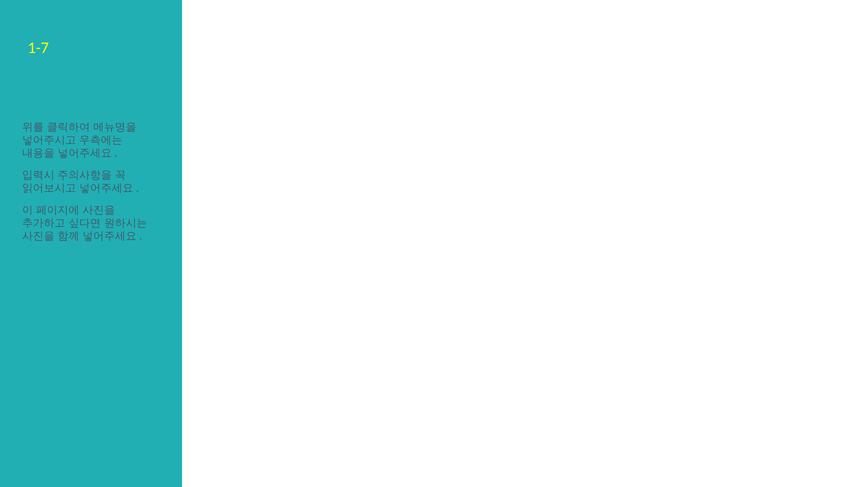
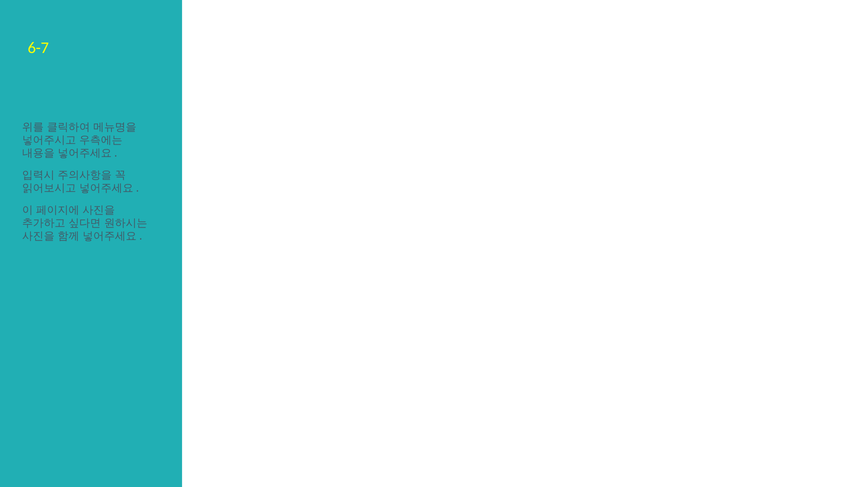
1-7: 1-7 -> 6-7
